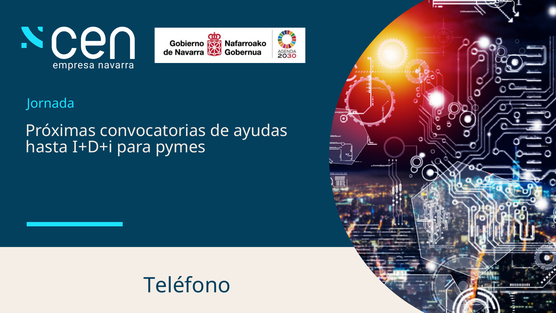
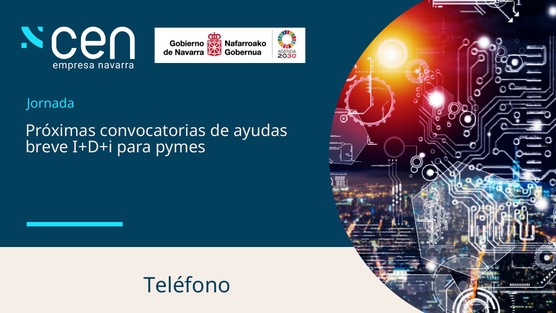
hasta: hasta -> breve
